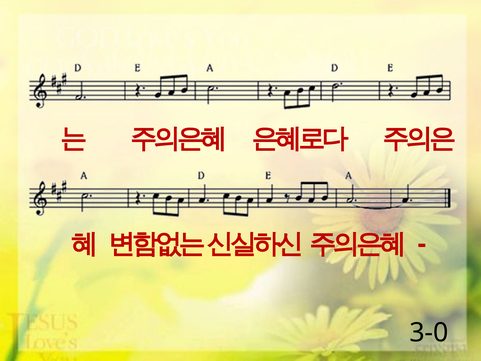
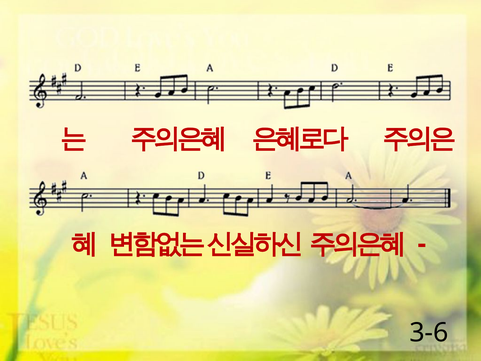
3-0: 3-0 -> 3-6
